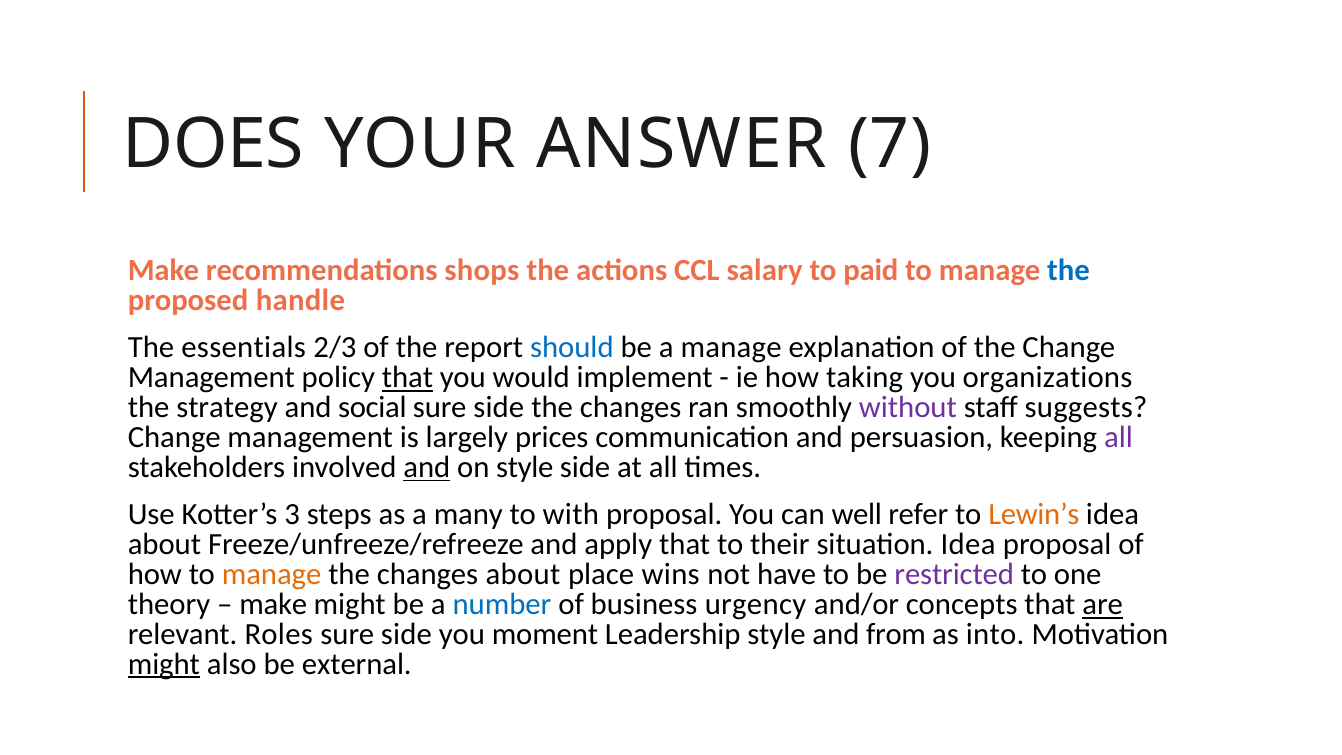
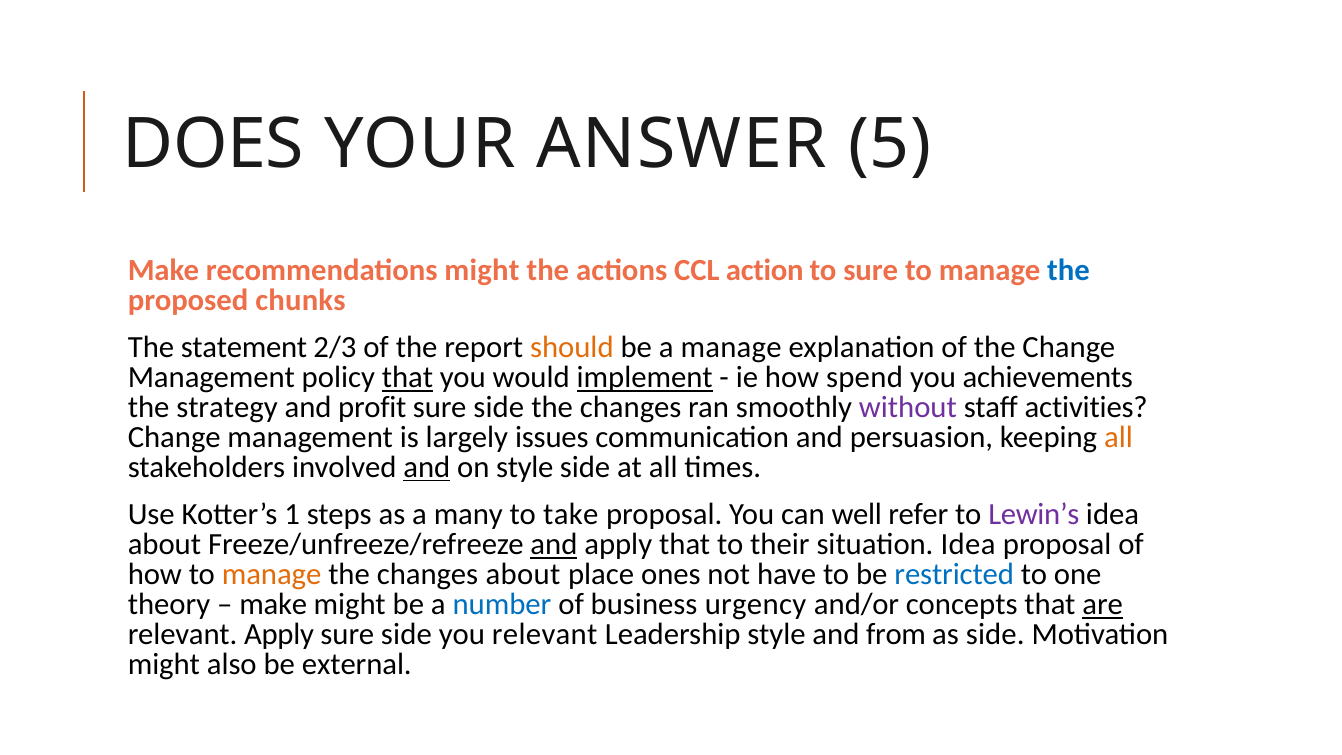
7: 7 -> 5
recommendations shops: shops -> might
salary: salary -> action
to paid: paid -> sure
handle: handle -> chunks
essentials: essentials -> statement
should colour: blue -> orange
implement underline: none -> present
taking: taking -> spend
organizations: organizations -> achievements
social: social -> profit
suggests: suggests -> activities
prices: prices -> issues
all at (1118, 437) colour: purple -> orange
3: 3 -> 1
with: with -> take
Lewin’s colour: orange -> purple
and at (554, 545) underline: none -> present
wins: wins -> ones
restricted colour: purple -> blue
relevant Roles: Roles -> Apply
you moment: moment -> relevant
as into: into -> side
might at (164, 664) underline: present -> none
